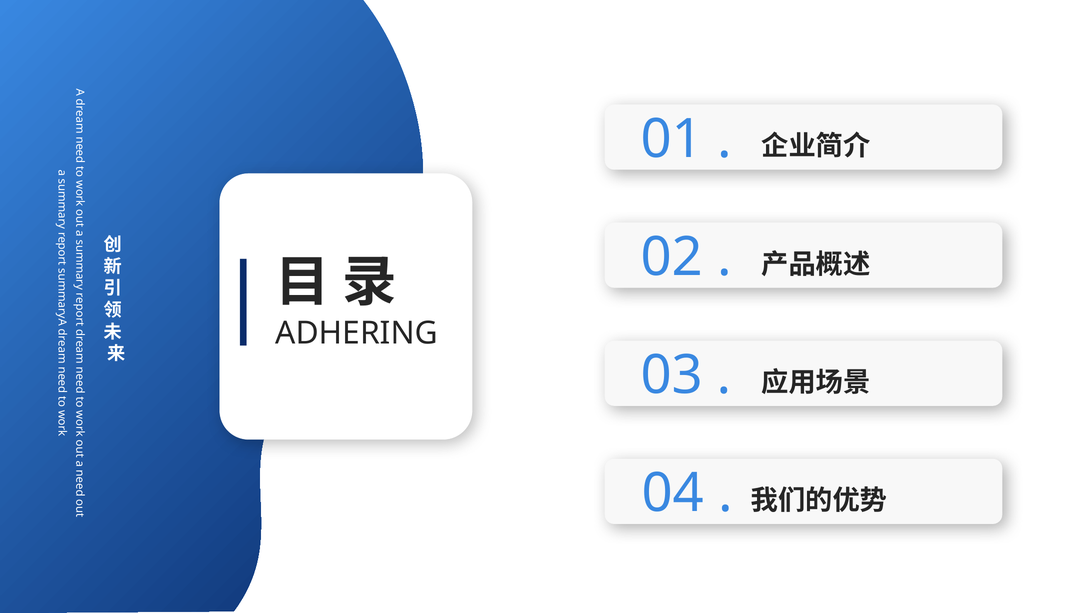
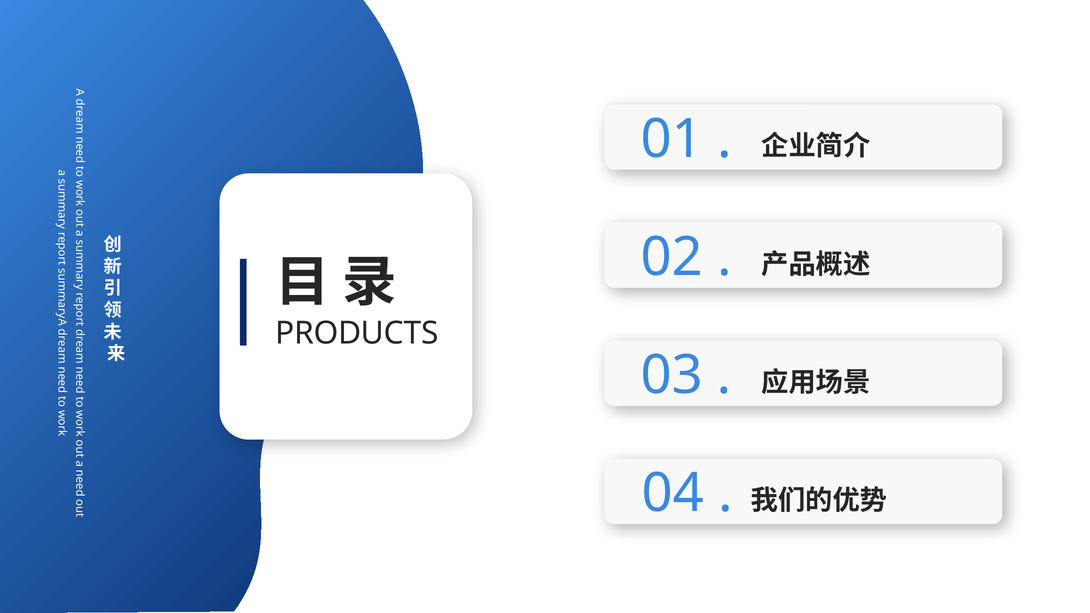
ADHERING: ADHERING -> PRODUCTS
